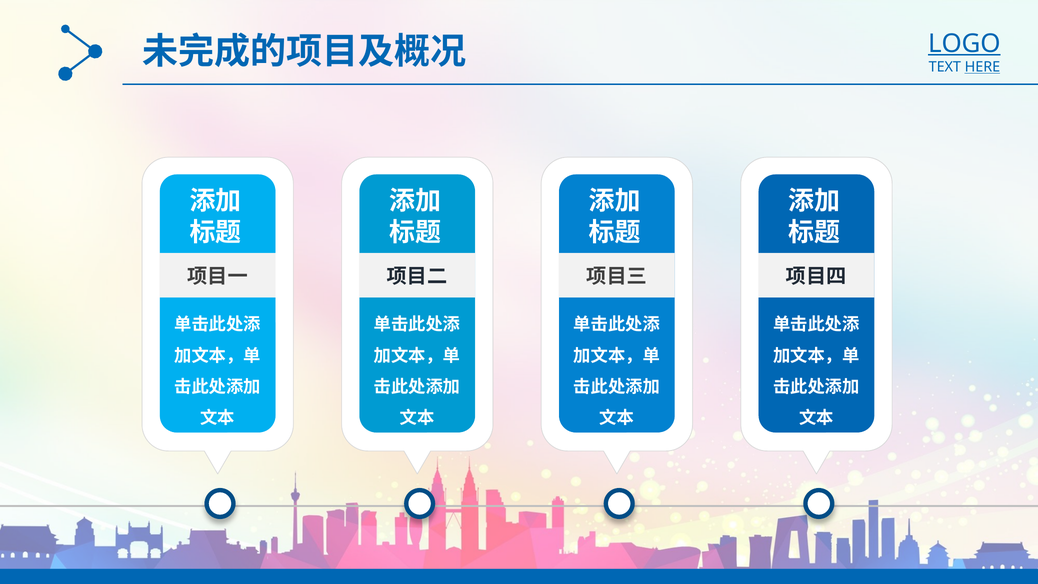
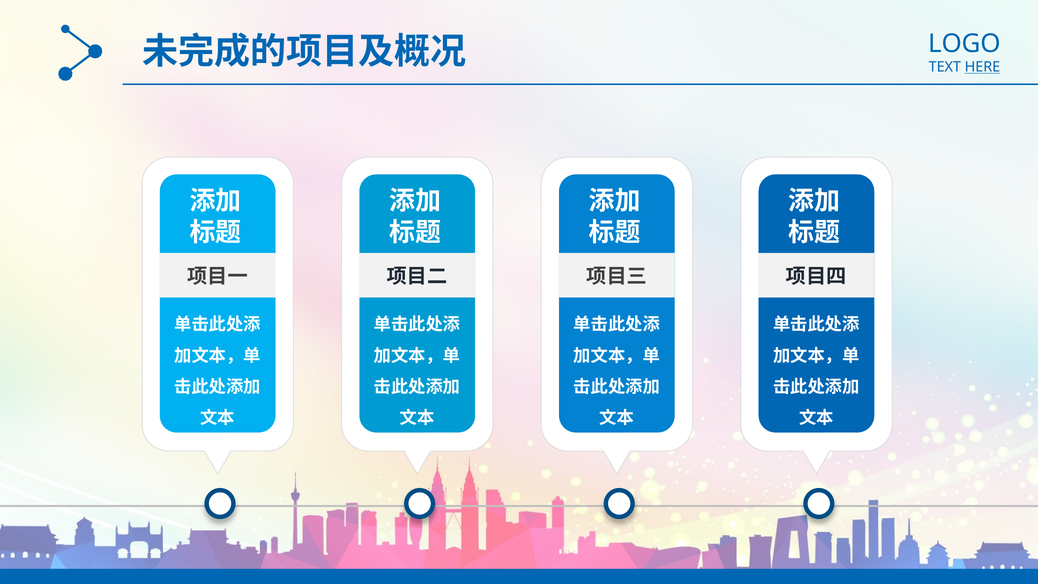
LOGO underline: present -> none
